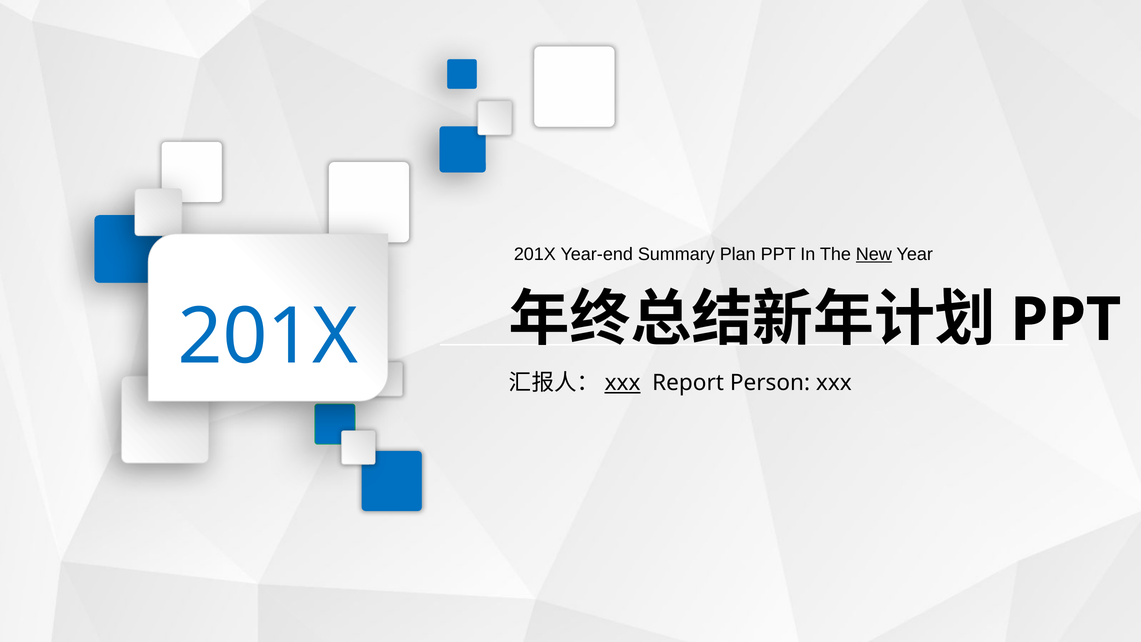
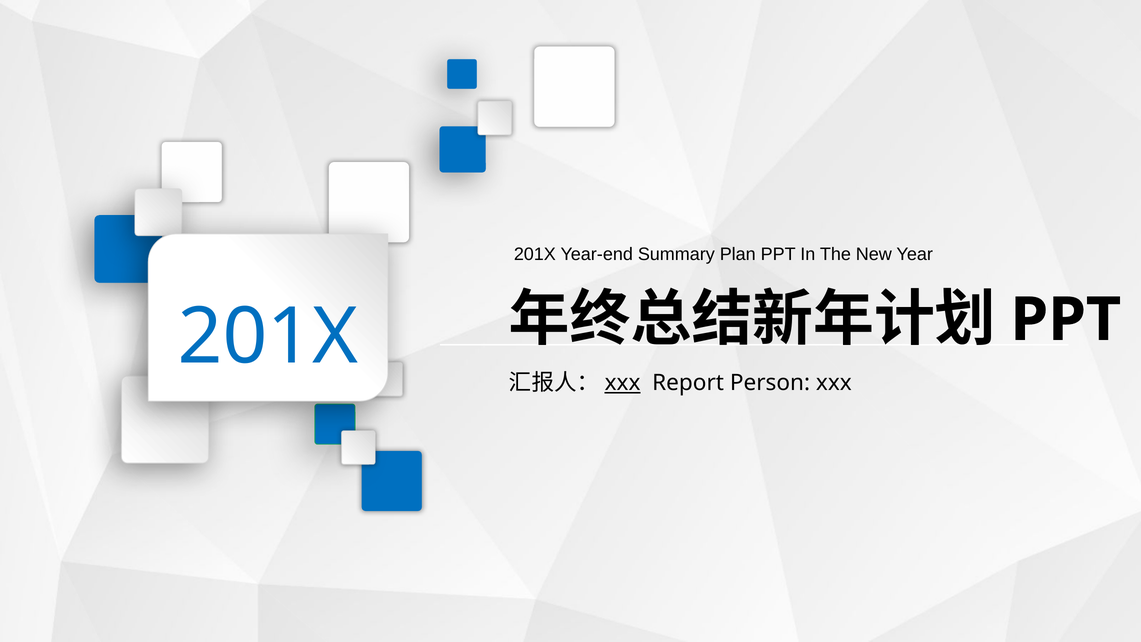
New underline: present -> none
